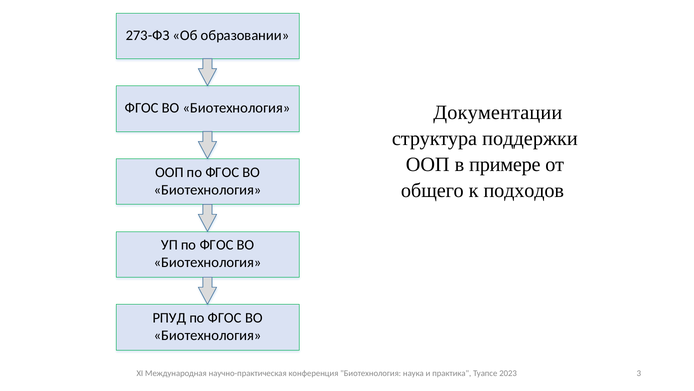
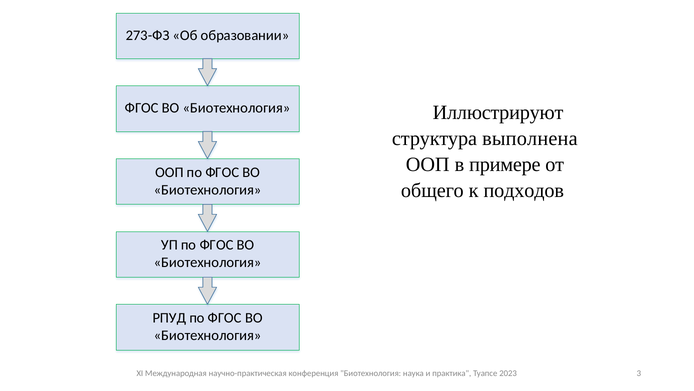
Документации: Документации -> Иллюстрируют
поддержки: поддержки -> выполнена
